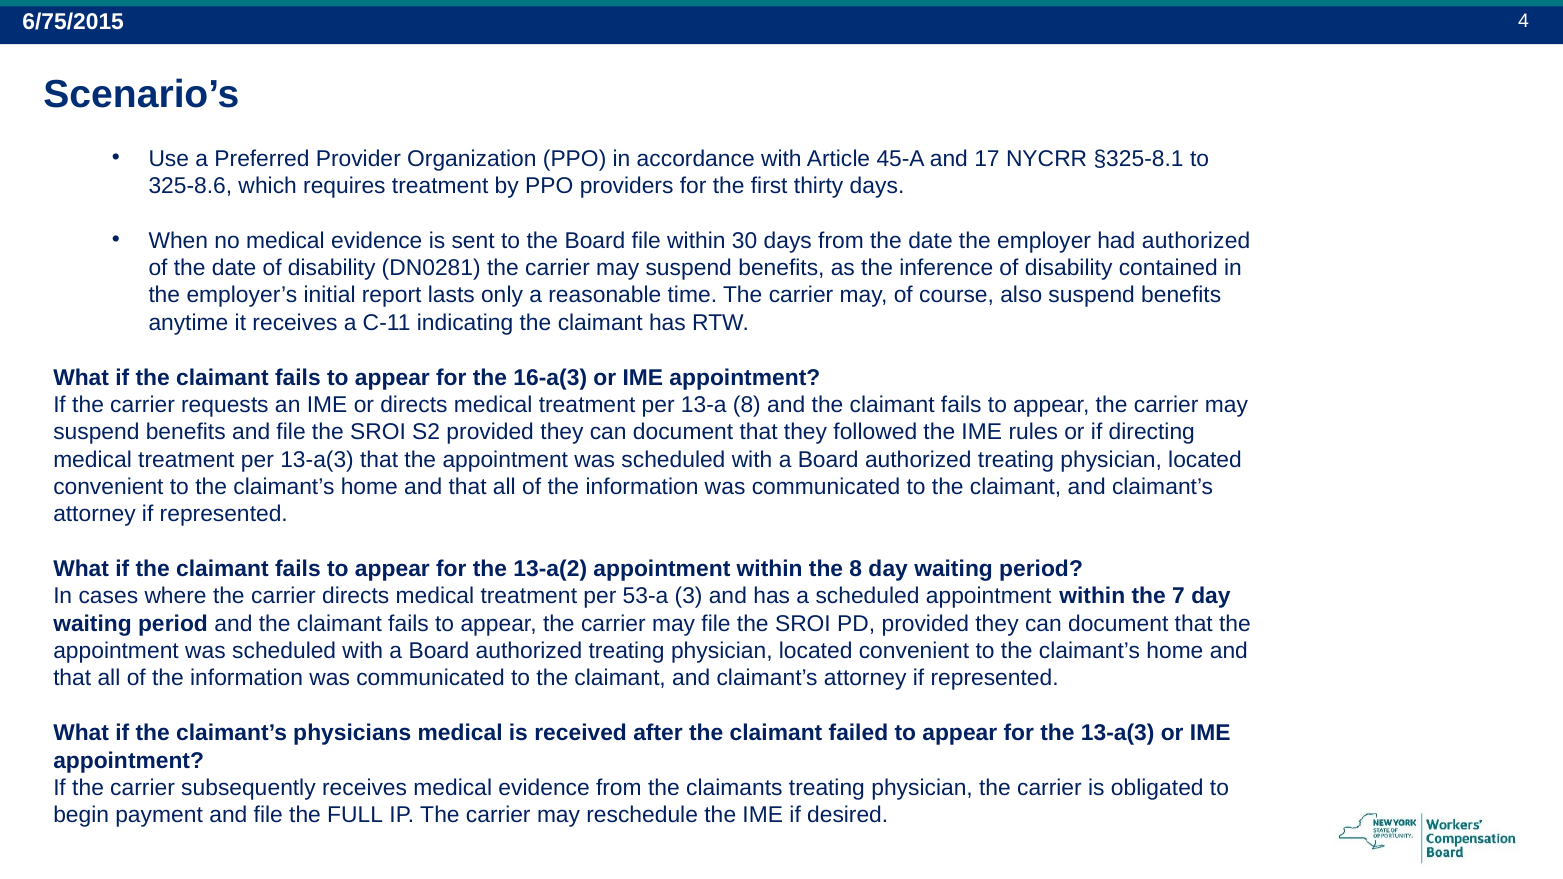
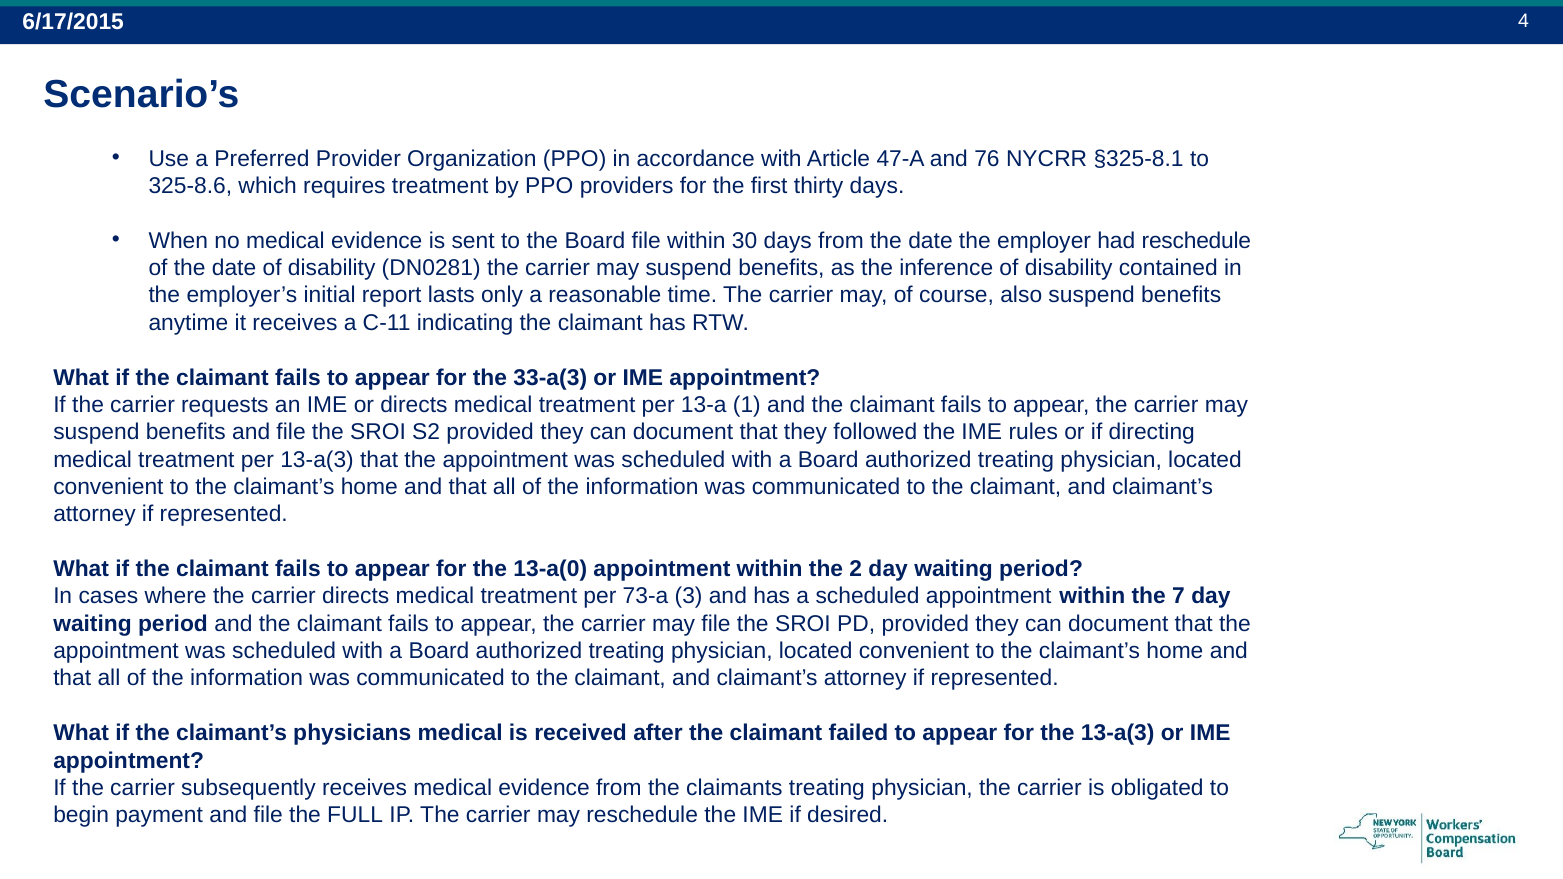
6/75/2015: 6/75/2015 -> 6/17/2015
45-A: 45-A -> 47-A
17: 17 -> 76
had authorized: authorized -> reschedule
16-a(3: 16-a(3 -> 33-a(3
13-a 8: 8 -> 1
13-a(2: 13-a(2 -> 13-a(0
the 8: 8 -> 2
53-a: 53-a -> 73-a
